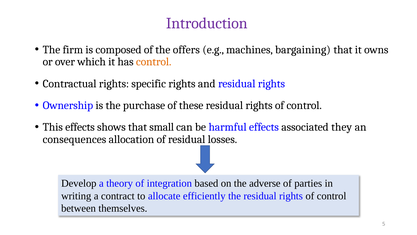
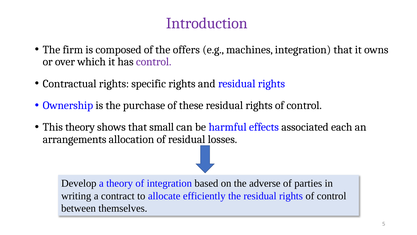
machines bargaining: bargaining -> integration
control at (154, 62) colour: orange -> purple
This effects: effects -> theory
they: they -> each
consequences: consequences -> arrangements
